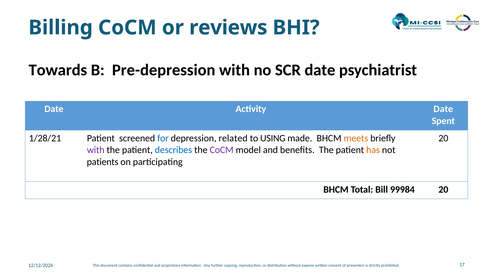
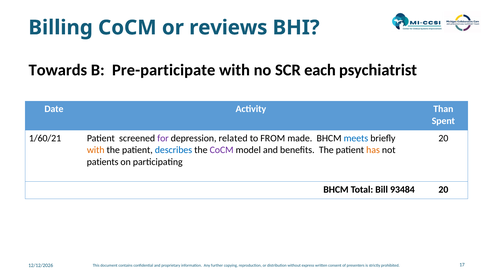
Pre-depression: Pre-depression -> Pre-participate
SCR date: date -> each
Activity Date: Date -> Than
1/28/21: 1/28/21 -> 1/60/21
for colour: blue -> purple
USING: USING -> FROM
meets colour: orange -> blue
with at (96, 150) colour: purple -> orange
99984: 99984 -> 93484
